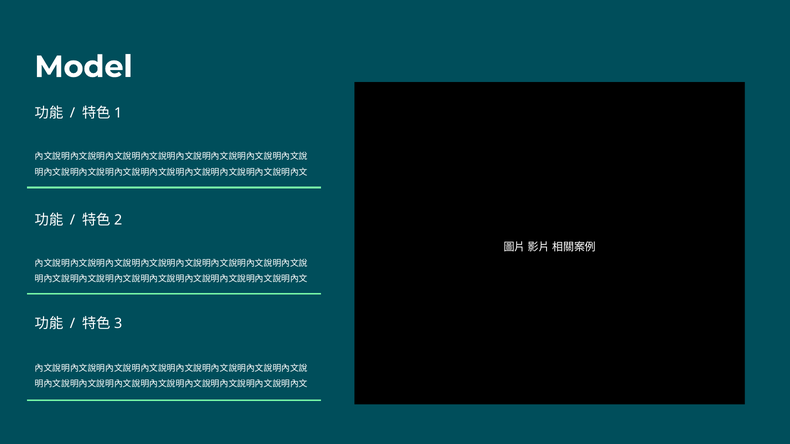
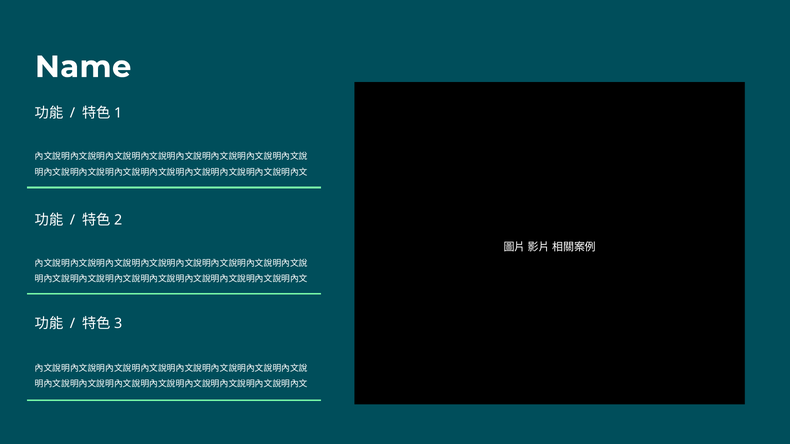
Model: Model -> Name
